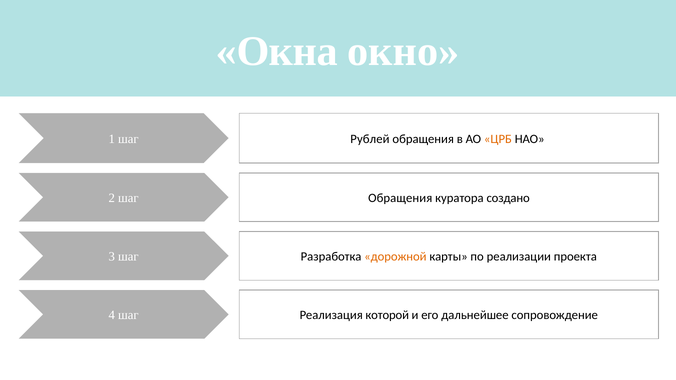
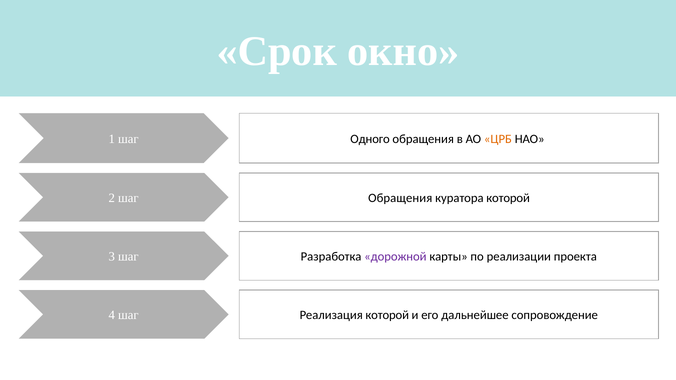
Окна: Окна -> Срок
Рублей: Рублей -> Одного
куратора создано: создано -> которой
дорожной colour: orange -> purple
